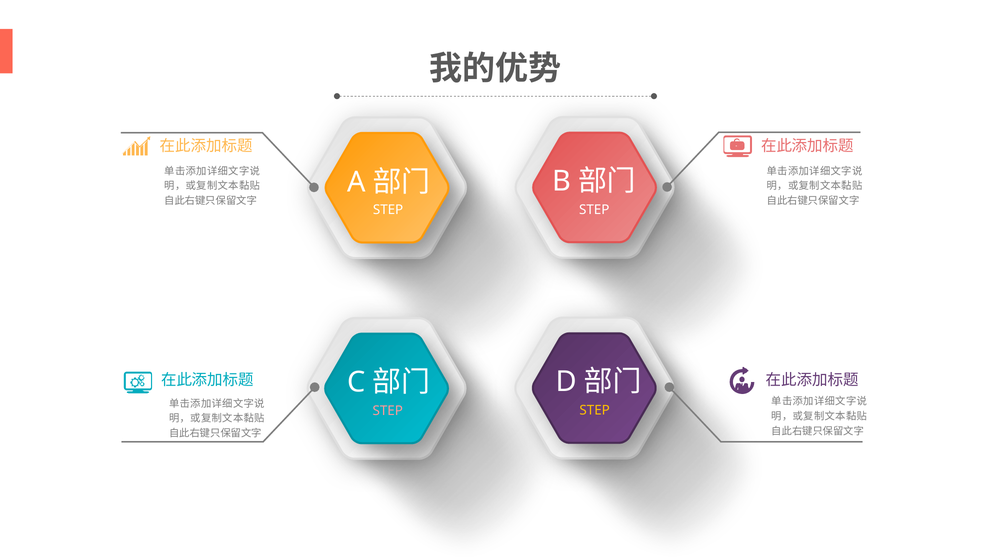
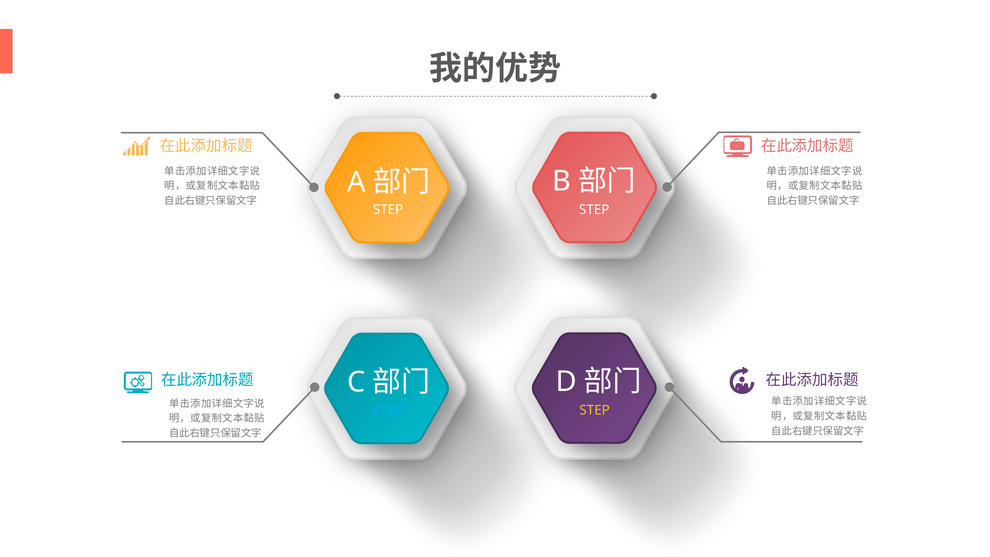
STEP at (388, 411) colour: pink -> light blue
